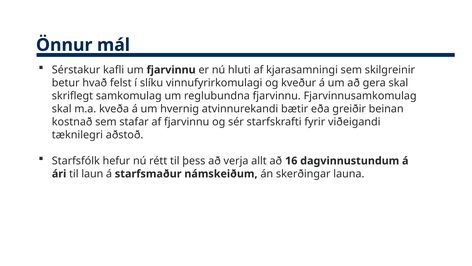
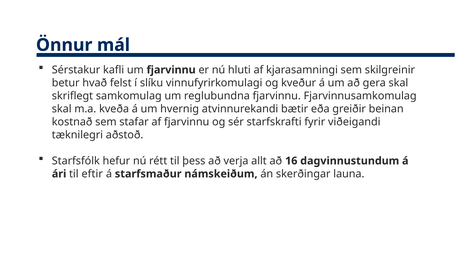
laun: laun -> eftir
